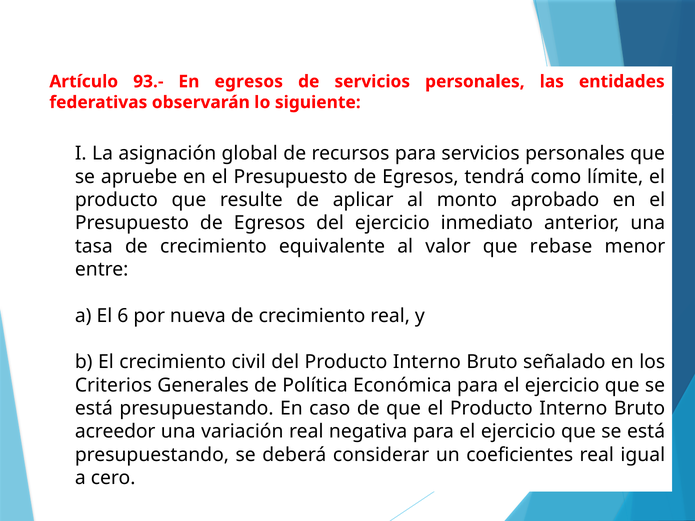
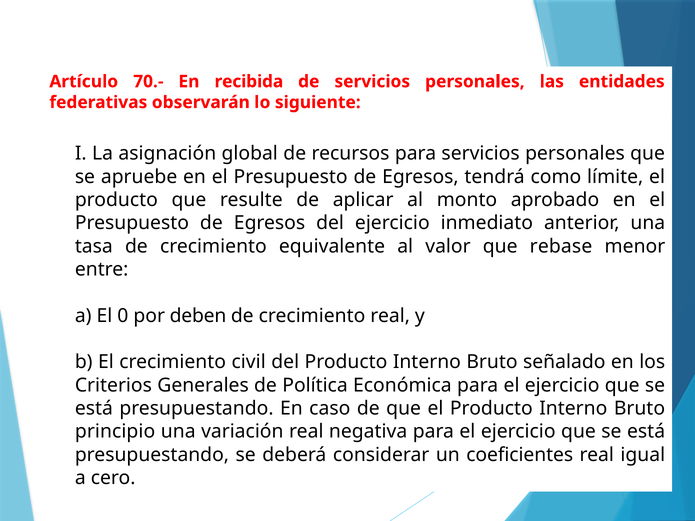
93.-: 93.- -> 70.-
En egresos: egresos -> recibida
6: 6 -> 0
nueva: nueva -> deben
acreedor: acreedor -> principio
